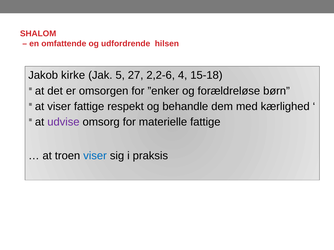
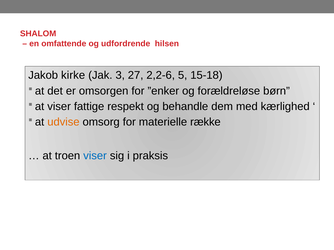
5: 5 -> 3
4: 4 -> 5
udvise colour: purple -> orange
materielle fattige: fattige -> række
